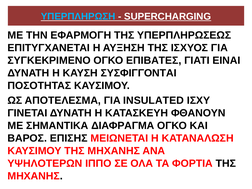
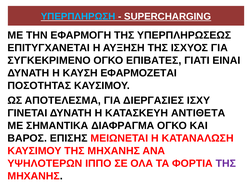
ΣΥΣΦΙΓΓΟΝΤΑΙ: ΣΥΣΦΙΓΓΟΝΤΑΙ -> ΕΦΑΡΜΟΖΕΤΑΙ
INSULATED: INSULATED -> ΔΙΕΡΓΑΣΙΕΣ
ΦΘΑΝΟΥΝ: ΦΘΑΝΟΥΝ -> ΑΝΤΙΘΕΤΑ
ΤΗΣ at (226, 163) colour: black -> purple
